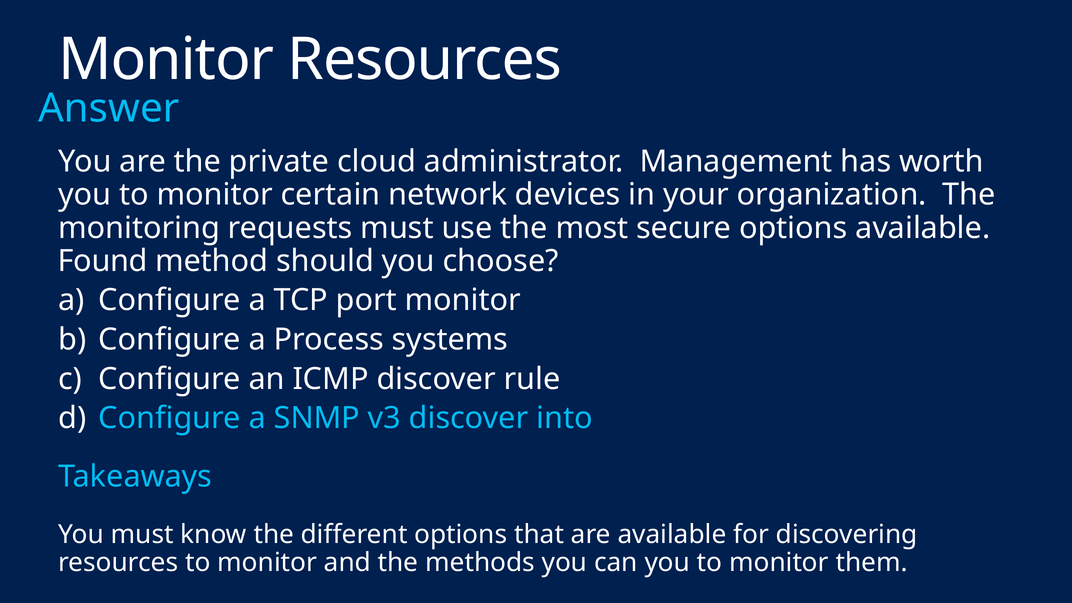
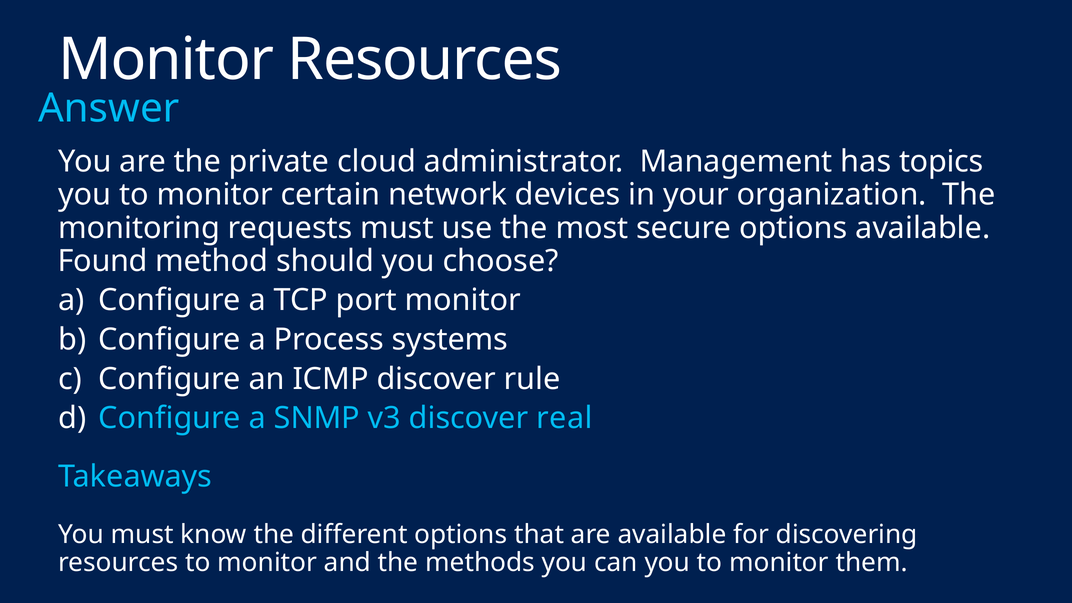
worth: worth -> topics
into: into -> real
